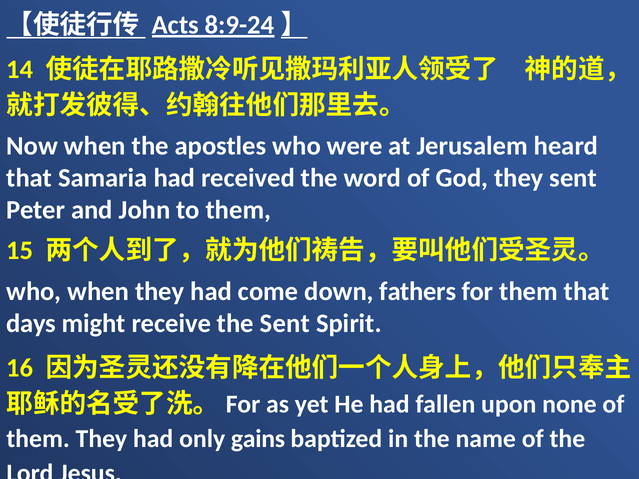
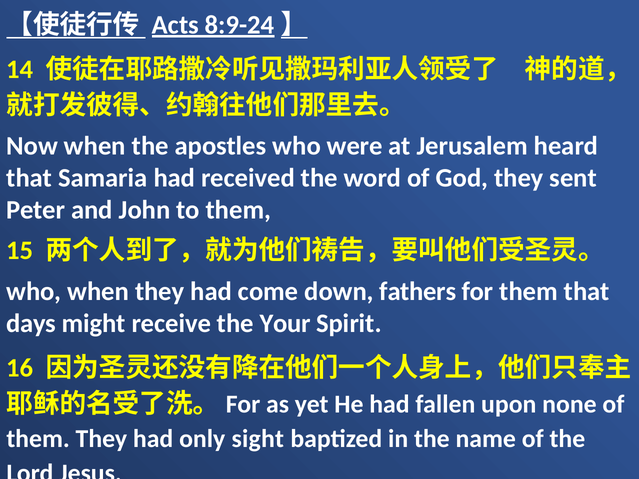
the Sent: Sent -> Your
gains: gains -> sight
